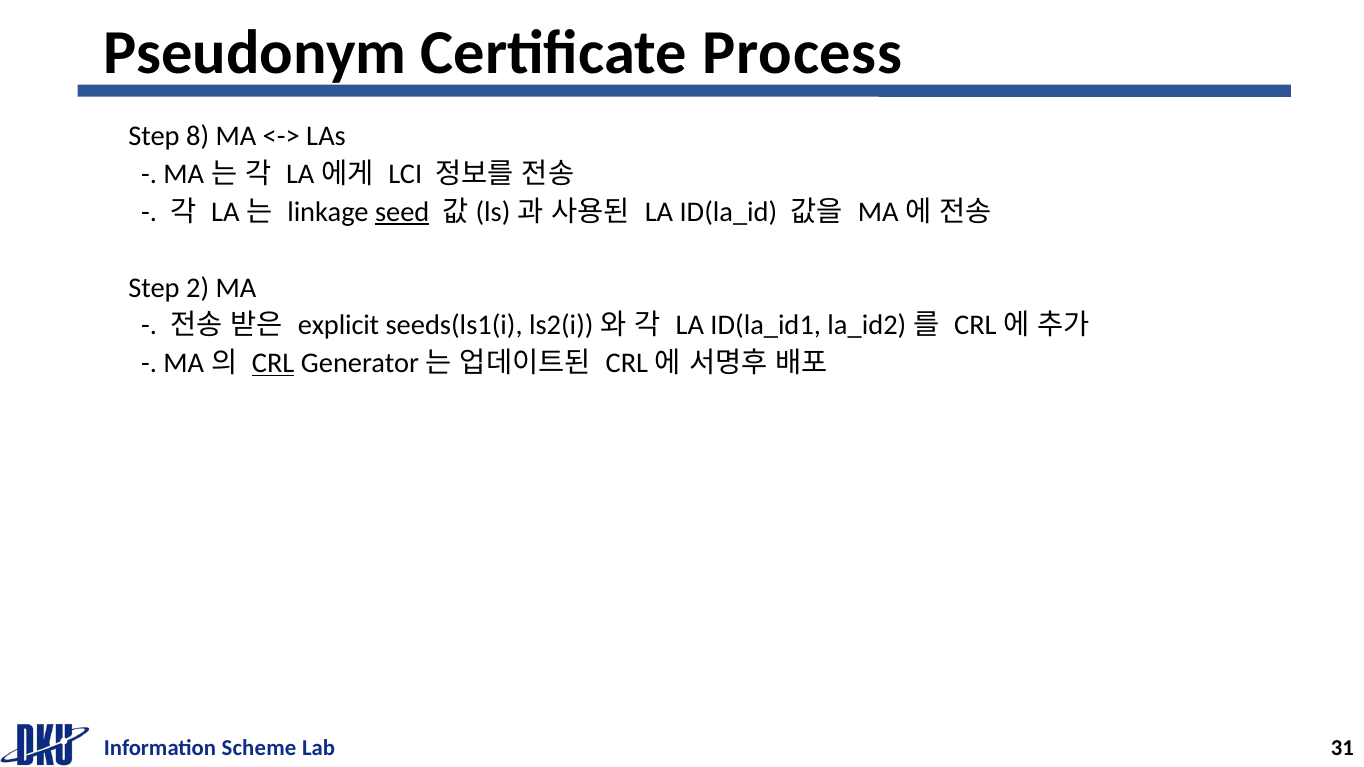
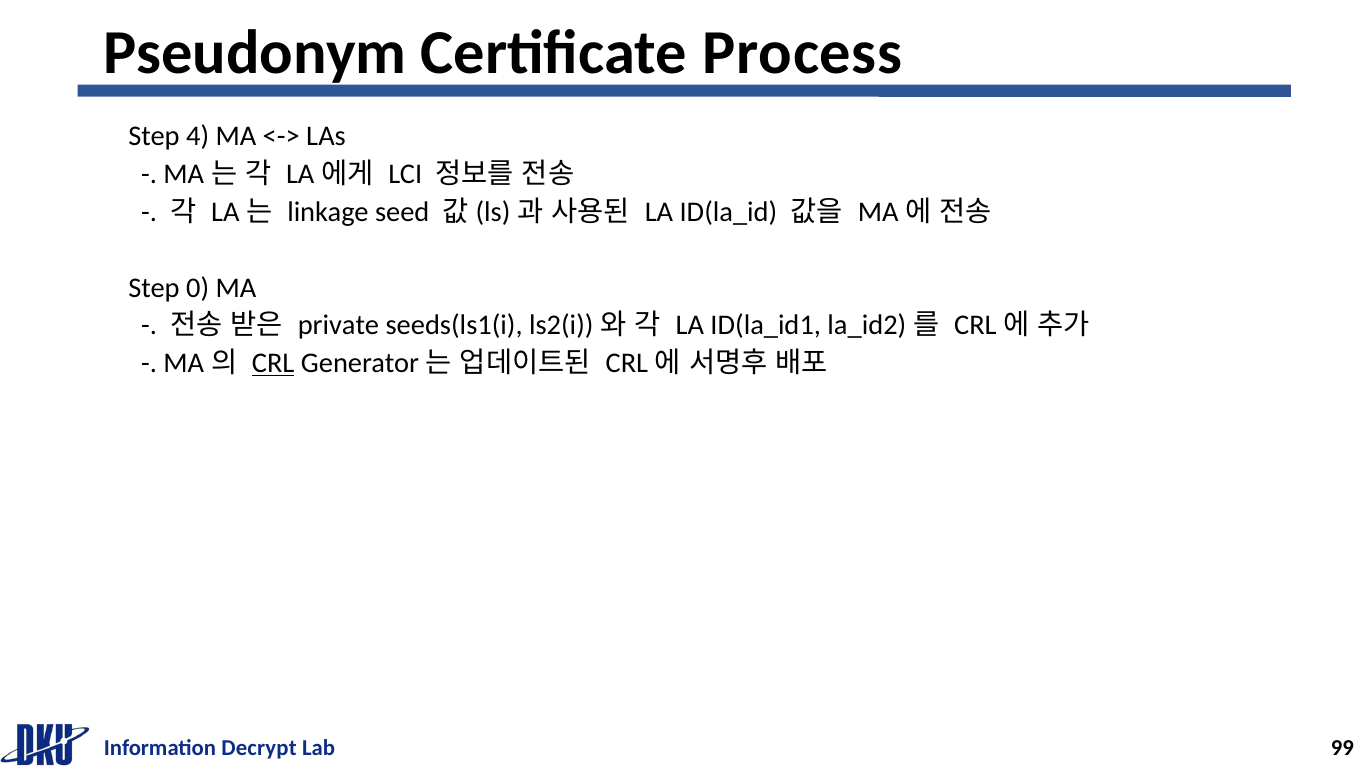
8: 8 -> 4
seed underline: present -> none
2: 2 -> 0
explicit: explicit -> private
Scheme: Scheme -> Decrypt
31: 31 -> 99
